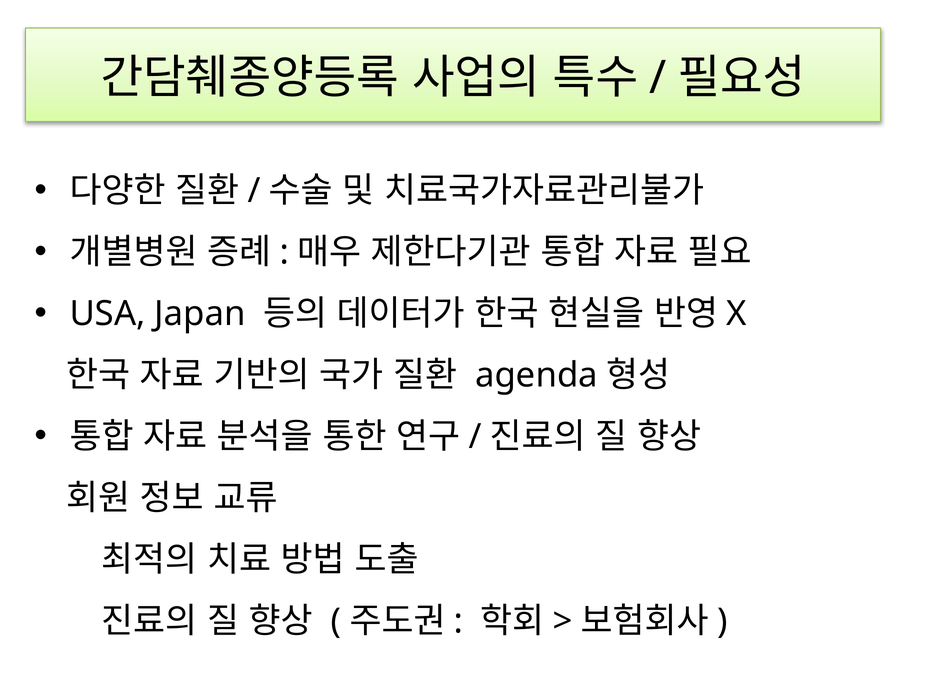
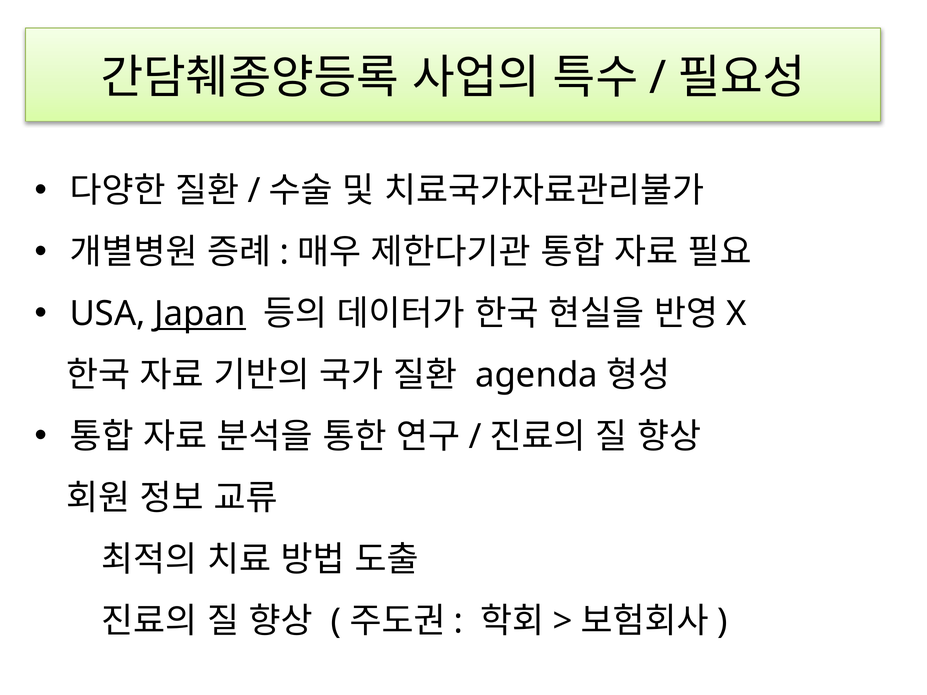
Japan underline: none -> present
